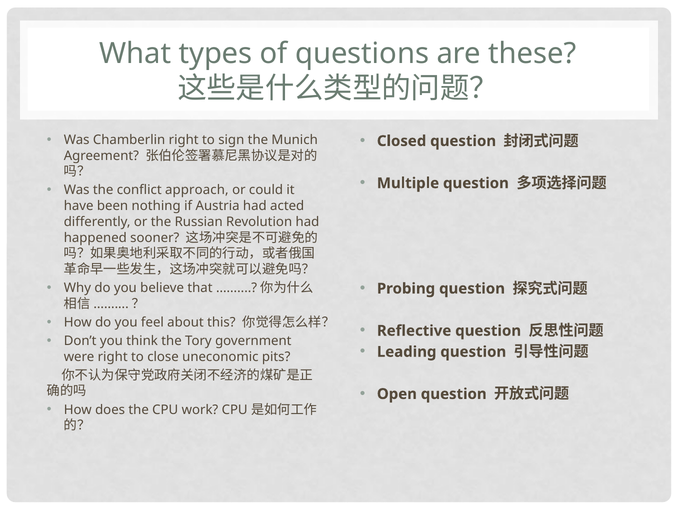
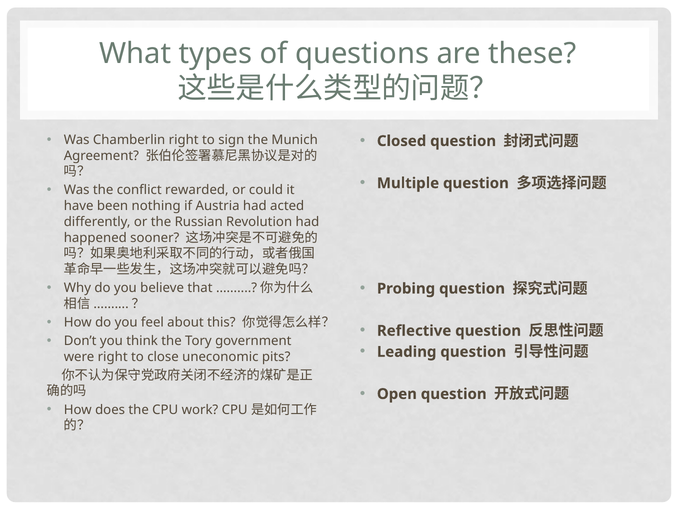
approach: approach -> rewarded
